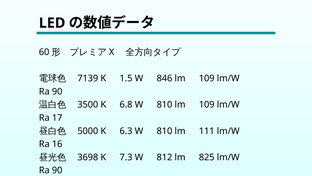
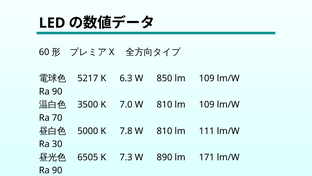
7139: 7139 -> 5217
1.5: 1.5 -> 6.3
846: 846 -> 850
6.8: 6.8 -> 7.0
17: 17 -> 70
6.3: 6.3 -> 7.8
16: 16 -> 30
3698: 3698 -> 6505
812: 812 -> 890
825: 825 -> 171
